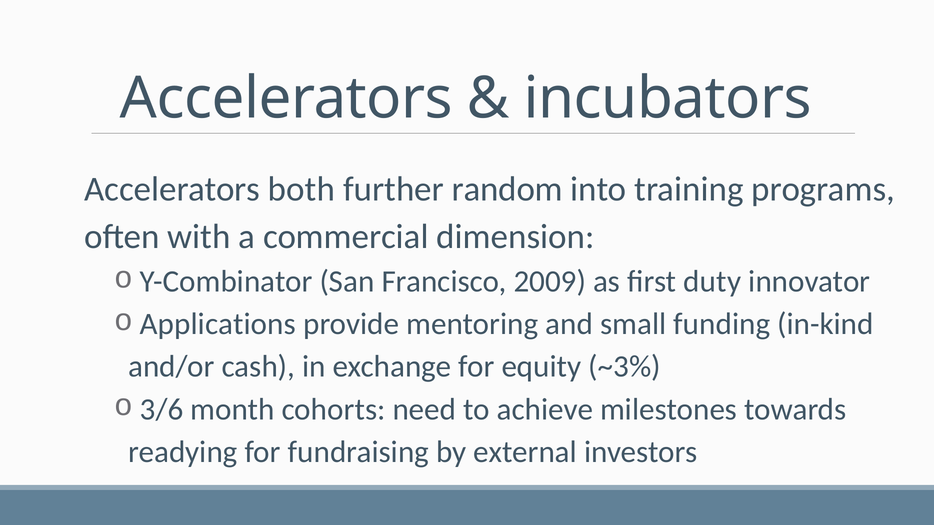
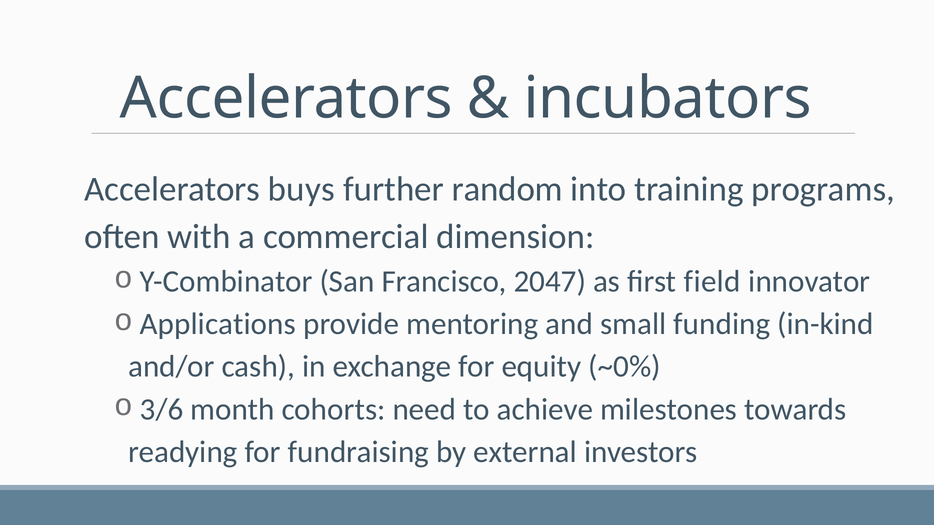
both: both -> buys
2009: 2009 -> 2047
duty: duty -> field
~3%: ~3% -> ~0%
